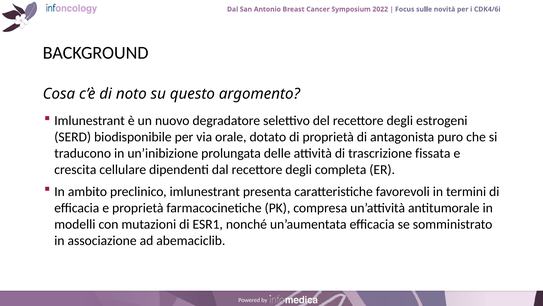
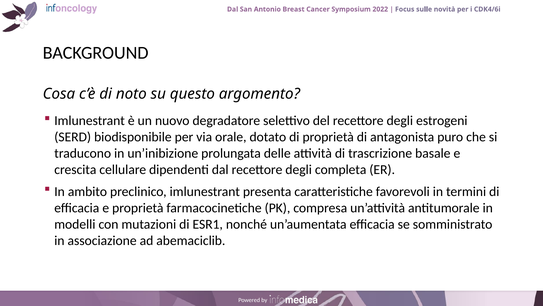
fissata: fissata -> basale
